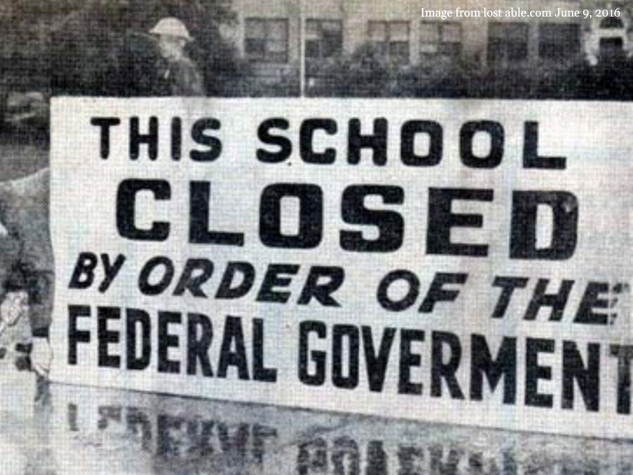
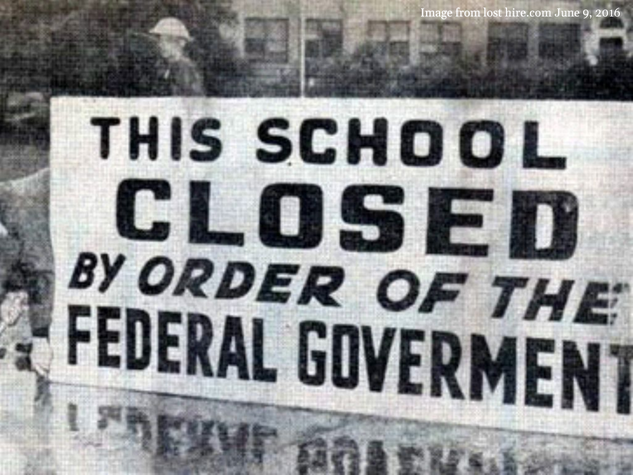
able.com: able.com -> hire.com
